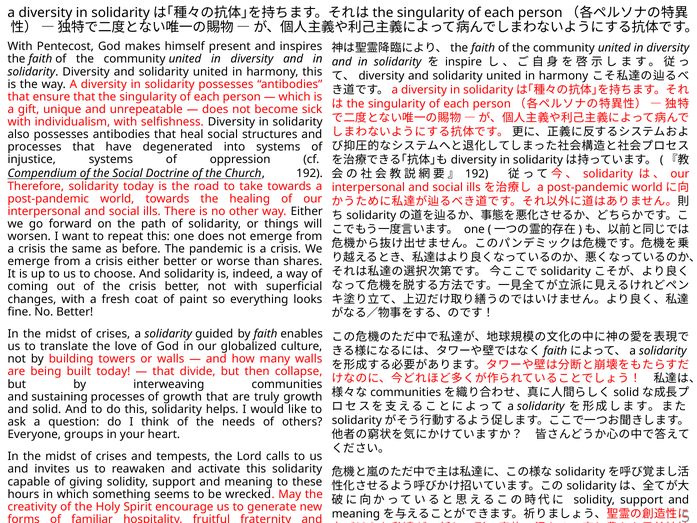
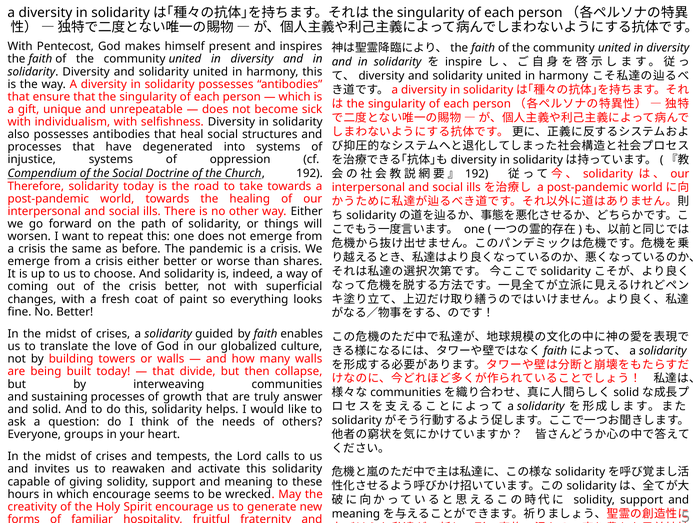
truly growth: growth -> answer
which something: something -> encourage
